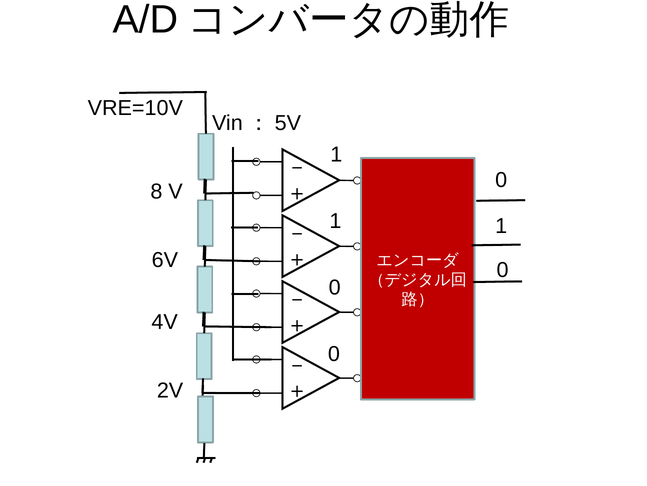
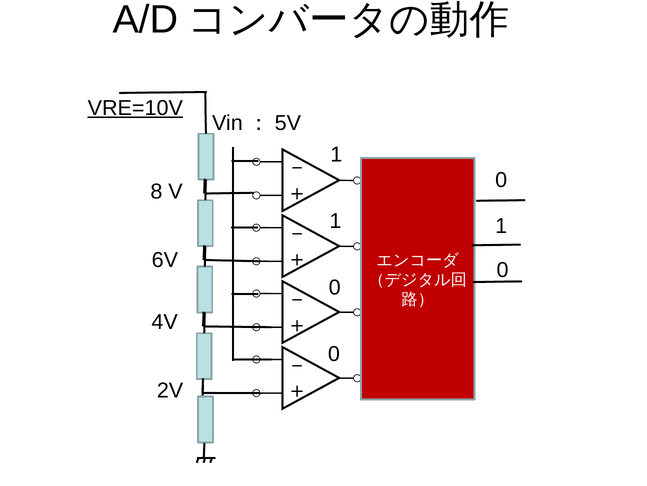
VRE=10V underline: none -> present
